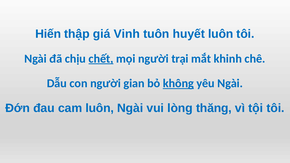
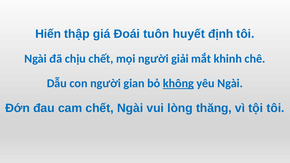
Vinh: Vinh -> Đoái
huyết luôn: luôn -> định
chết at (101, 59) underline: present -> none
trại: trại -> giải
cam luôn: luôn -> chết
